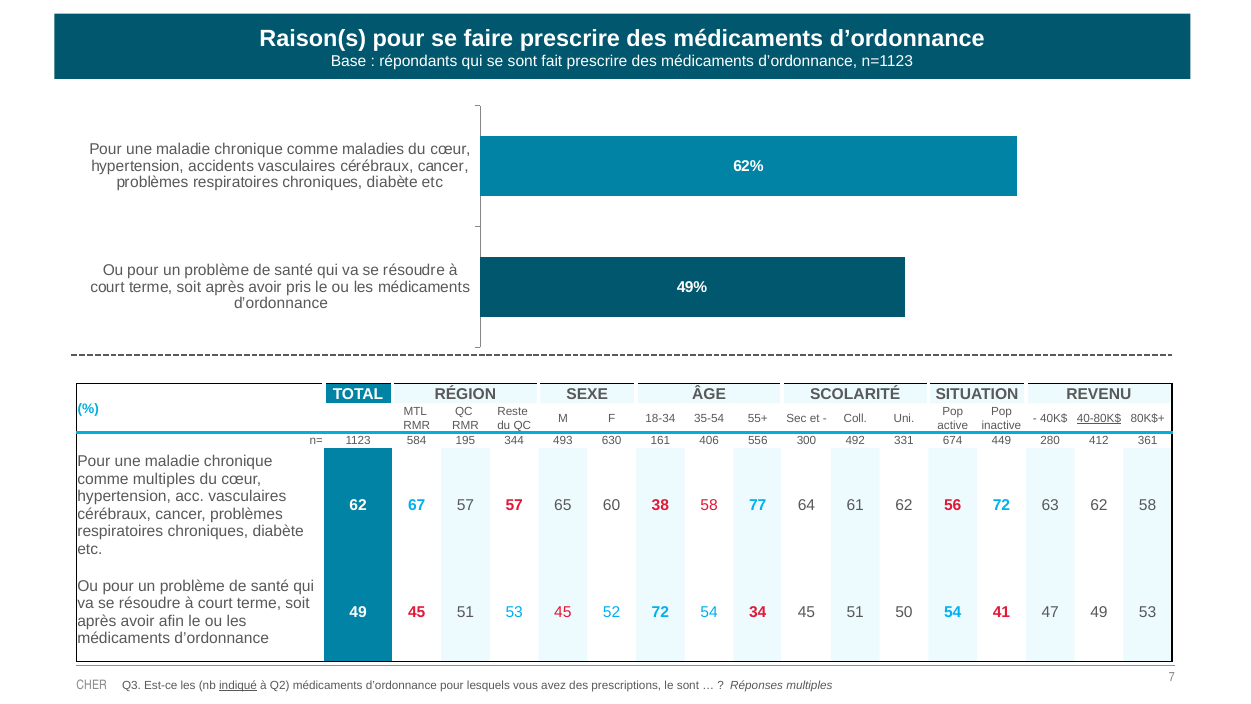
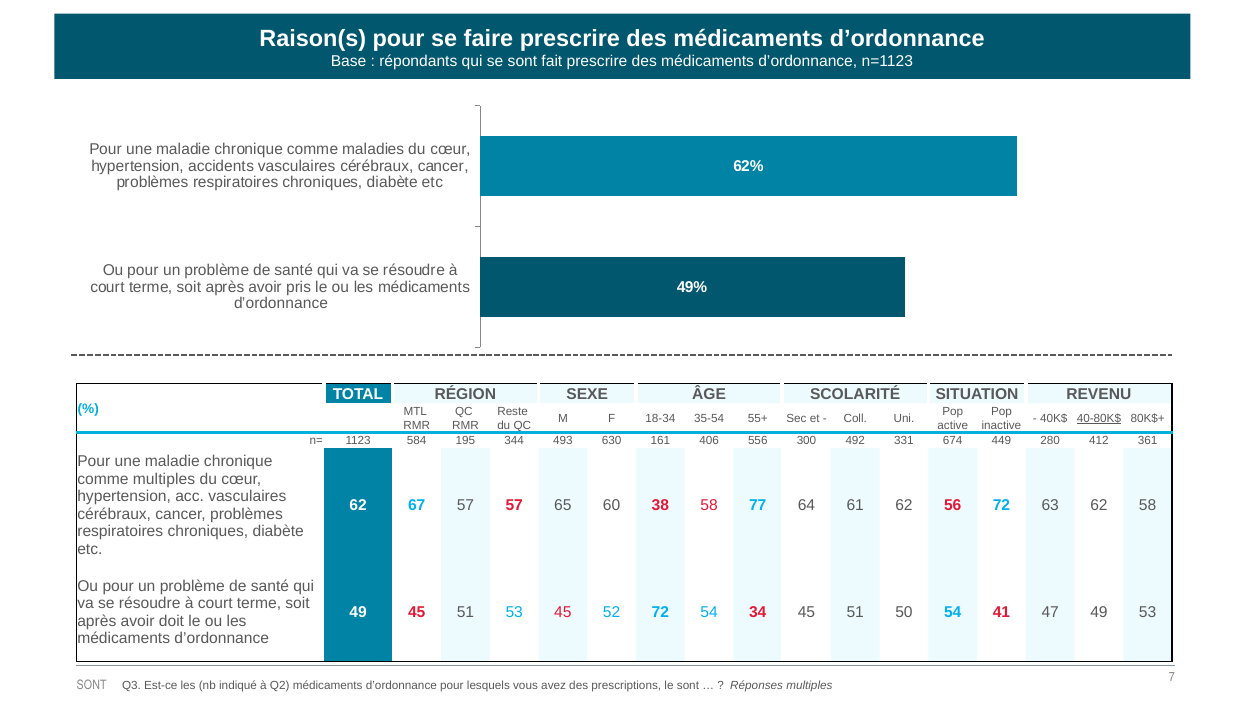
afin: afin -> doit
CHER at (92, 685): CHER -> SONT
indiqué underline: present -> none
